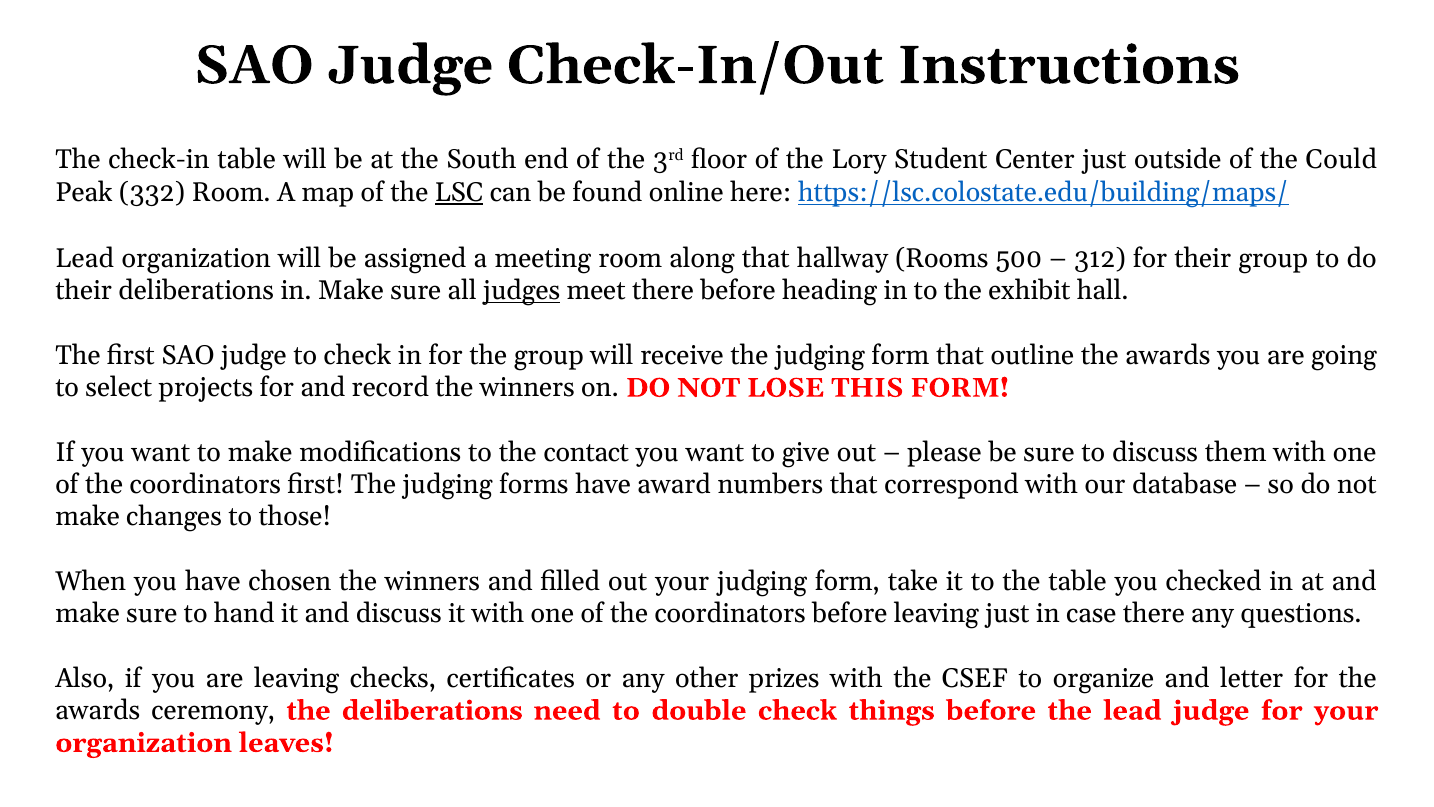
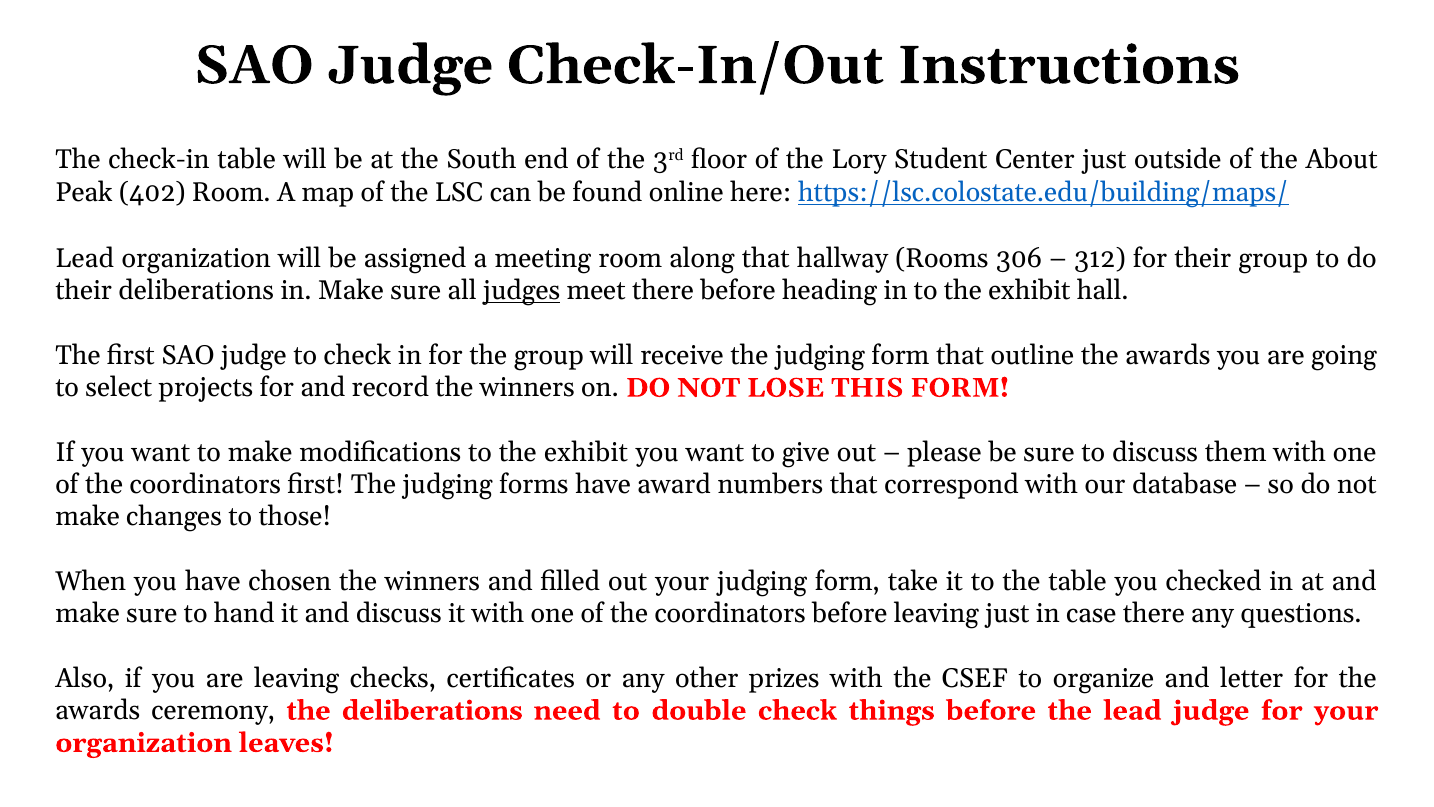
Could: Could -> About
332: 332 -> 402
LSC underline: present -> none
500: 500 -> 306
modifications to the contact: contact -> exhibit
